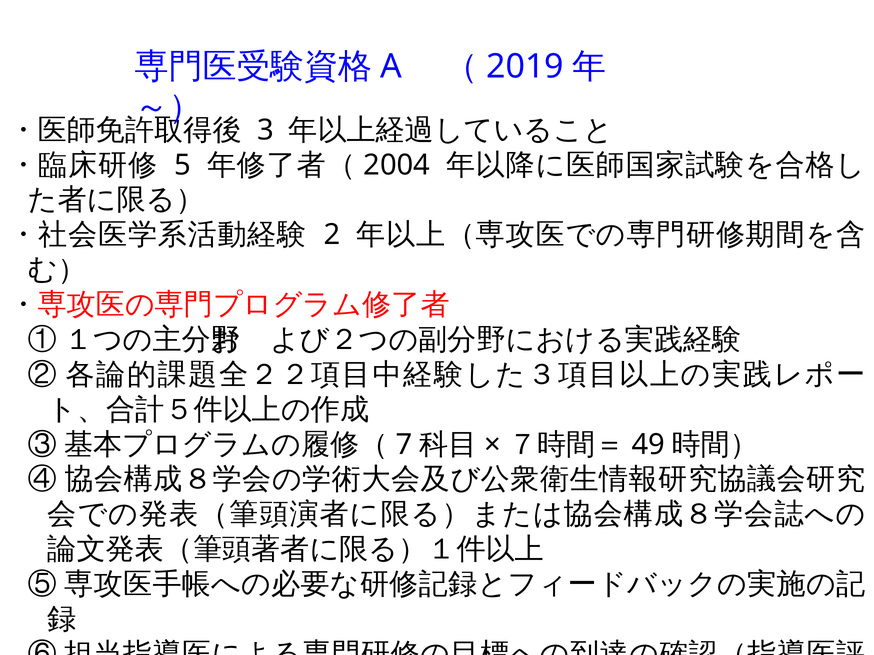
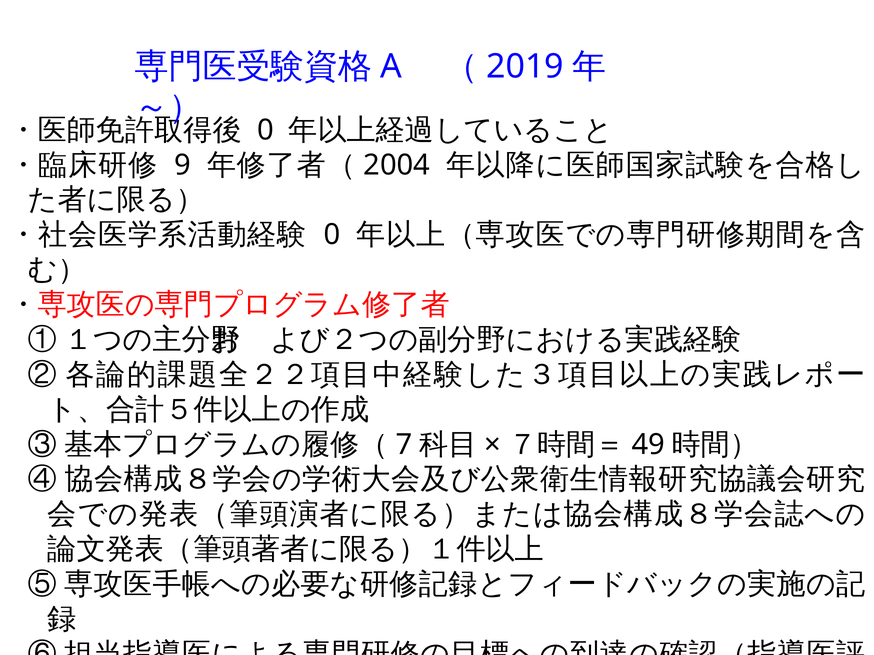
3 at (266, 130): 3 -> 0
5: 5 -> 9
2 at (332, 235): 2 -> 0
